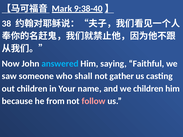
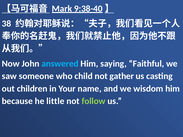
shall: shall -> child
we children: children -> wisdom
from: from -> little
follow colour: pink -> light green
